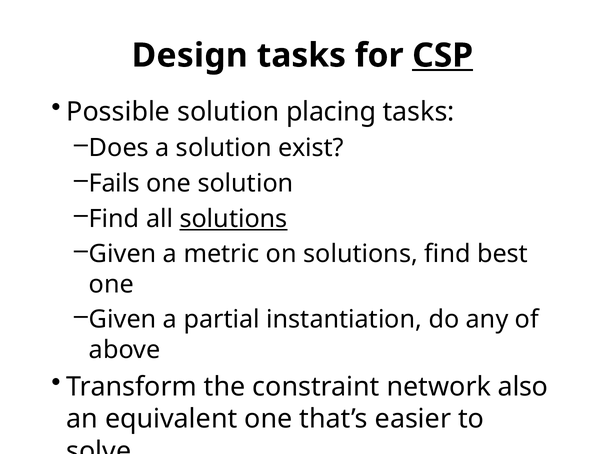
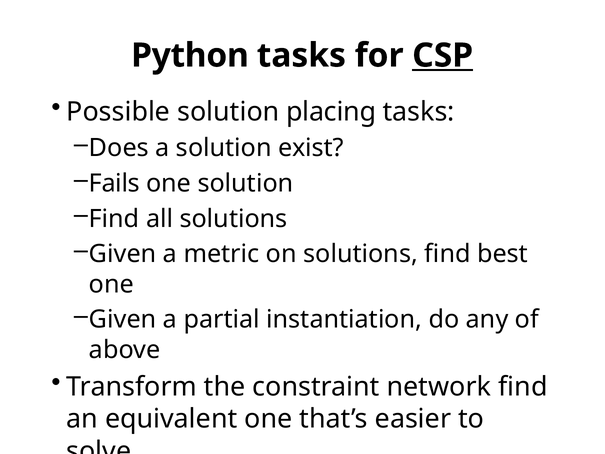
Design: Design -> Python
solutions at (234, 219) underline: present -> none
network also: also -> find
